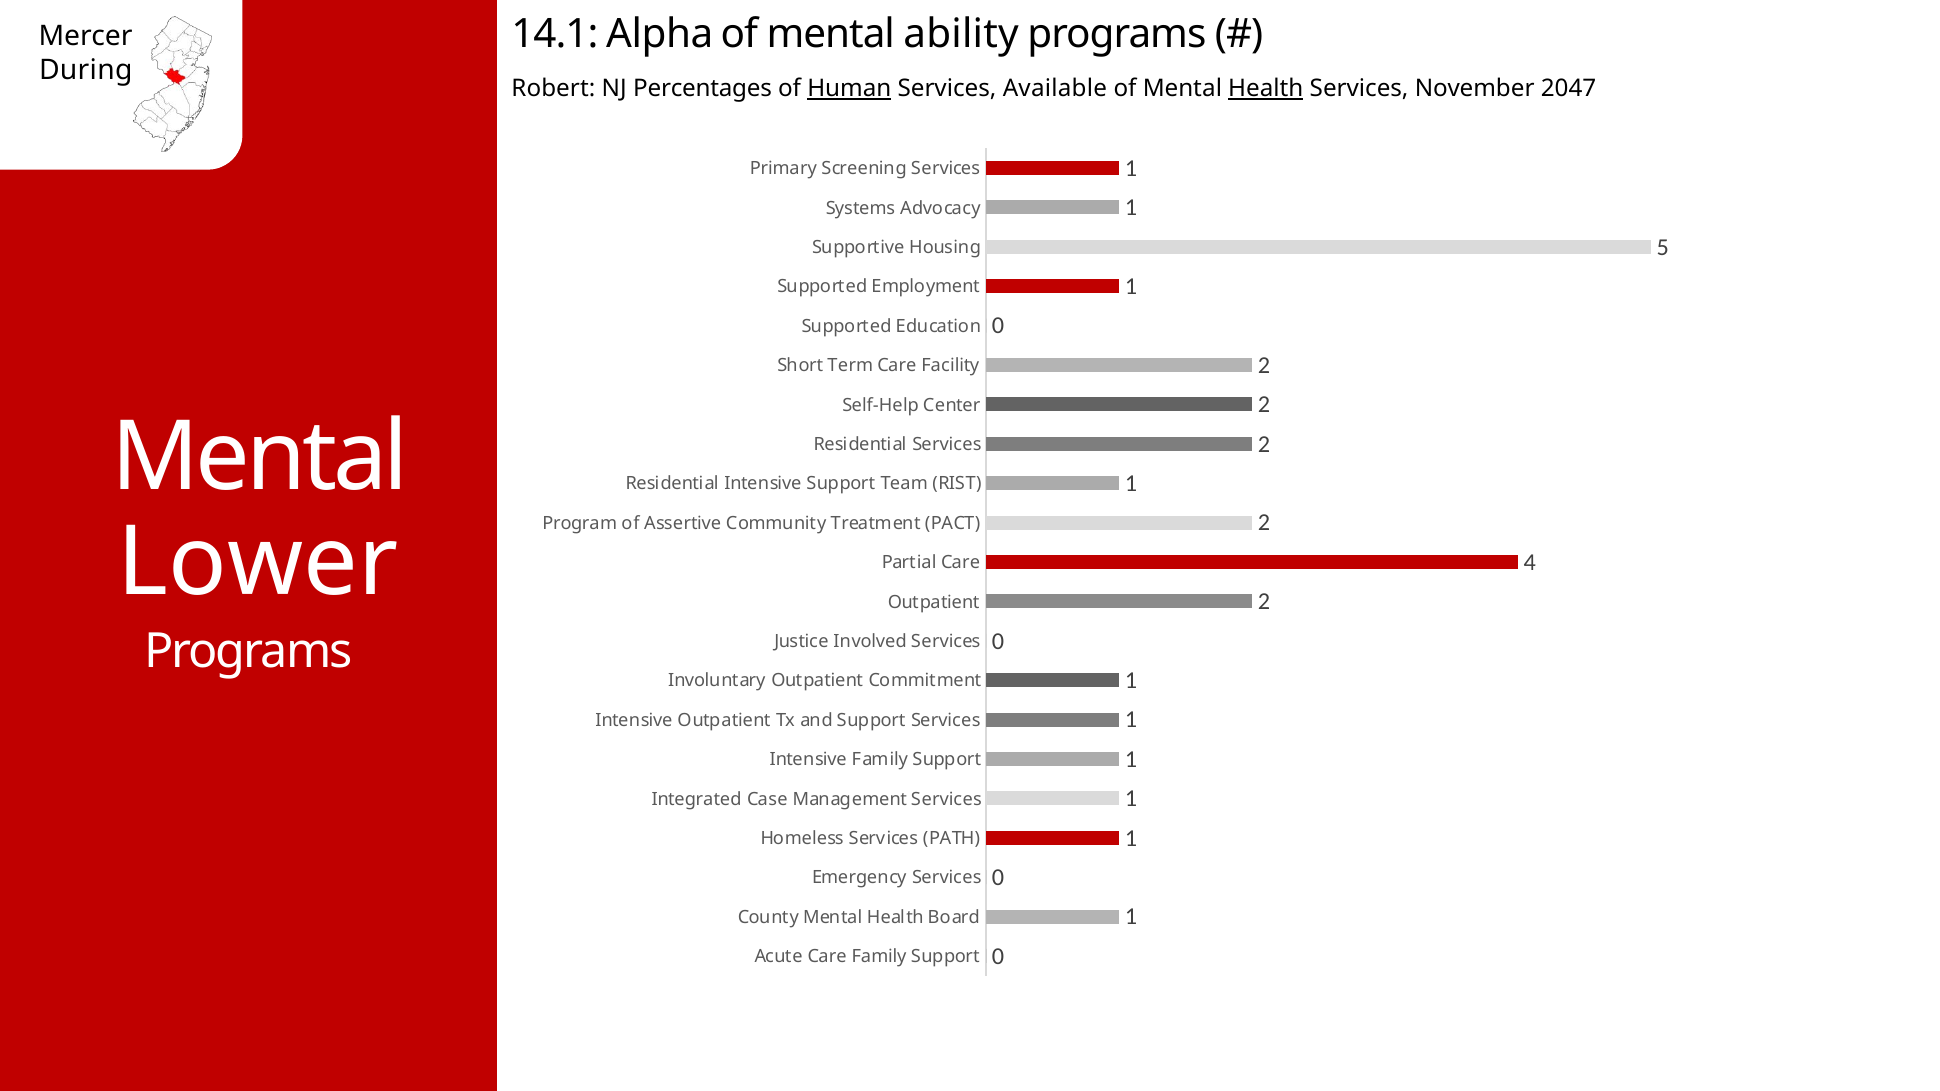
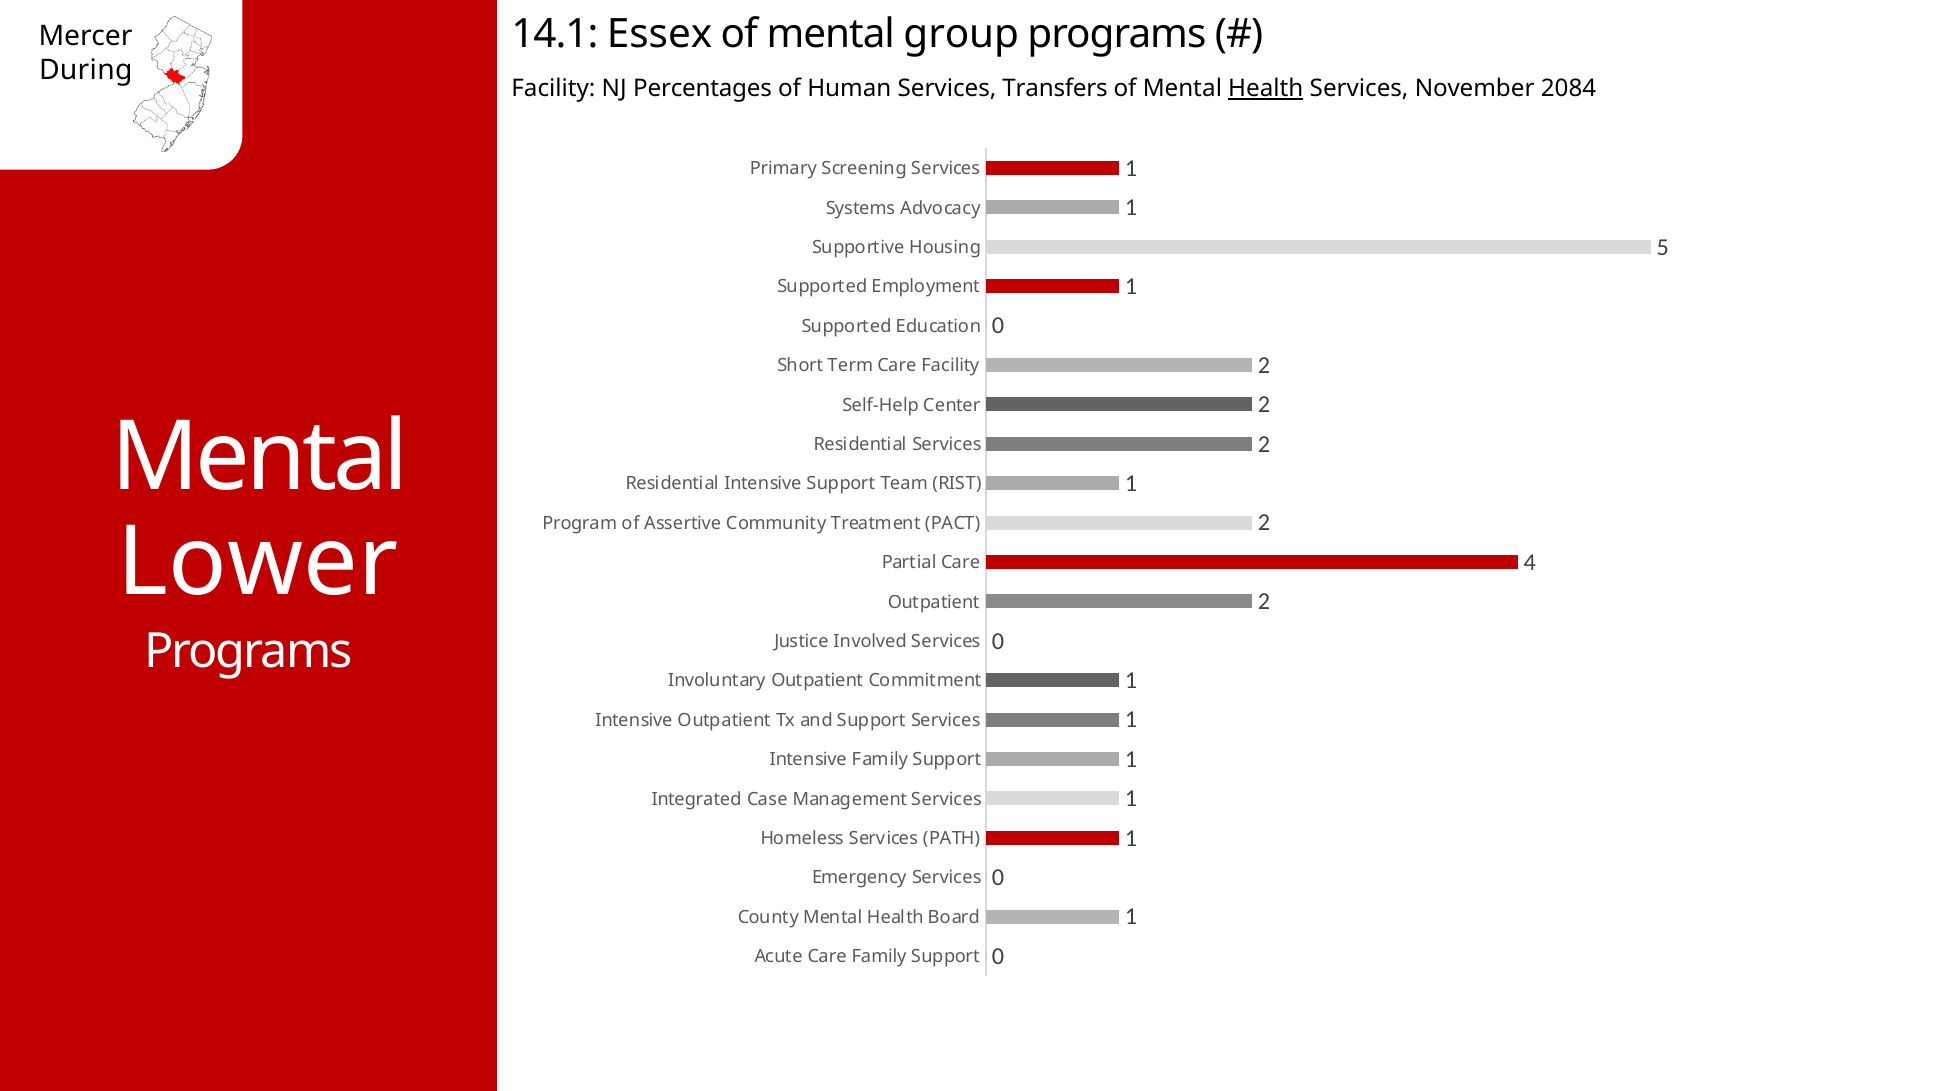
Alpha: Alpha -> Essex
ability: ability -> group
Robert at (553, 88): Robert -> Facility
Human underline: present -> none
Available: Available -> Transfers
2047: 2047 -> 2084
